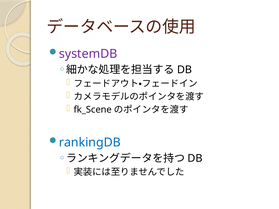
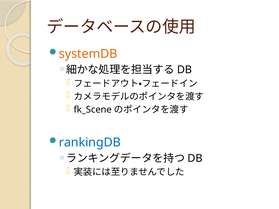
systemDB colour: purple -> orange
